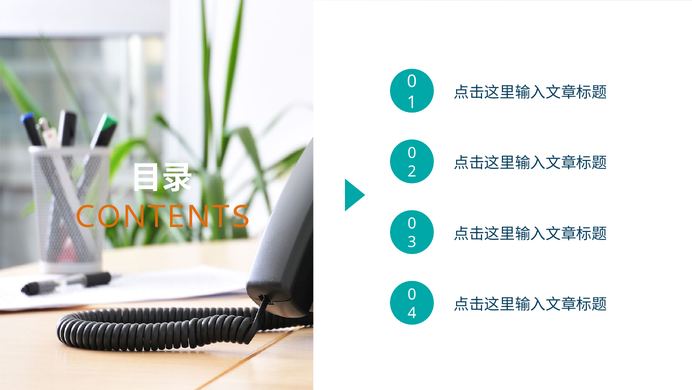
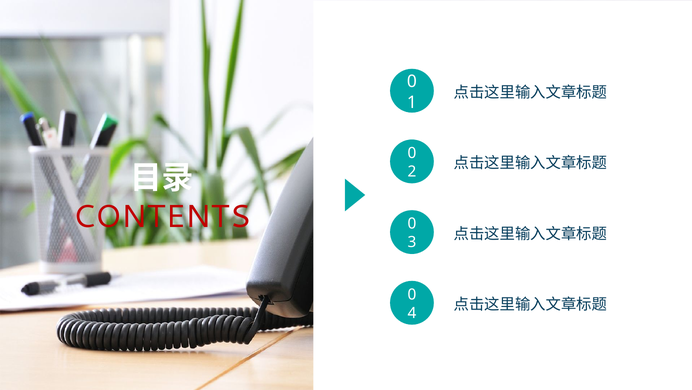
CONTENTS colour: orange -> red
